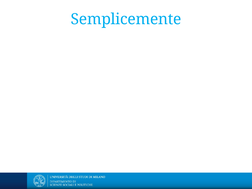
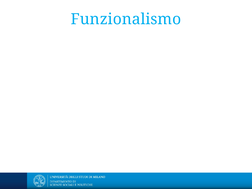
Semplicemente: Semplicemente -> Funzionalismo
